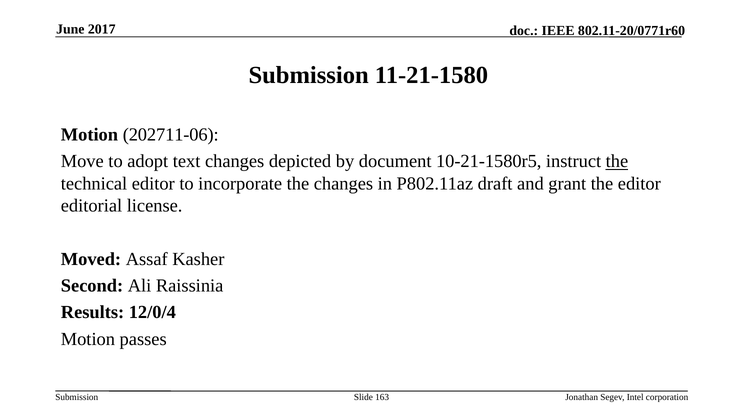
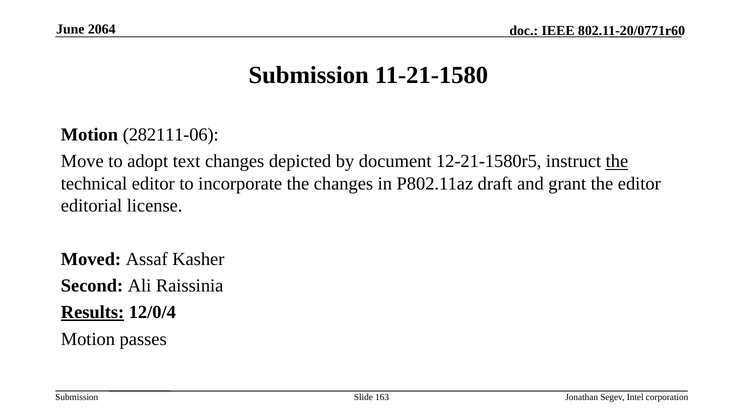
2017: 2017 -> 2064
202711-06: 202711-06 -> 282111-06
10-21-1580r5: 10-21-1580r5 -> 12-21-1580r5
Results underline: none -> present
